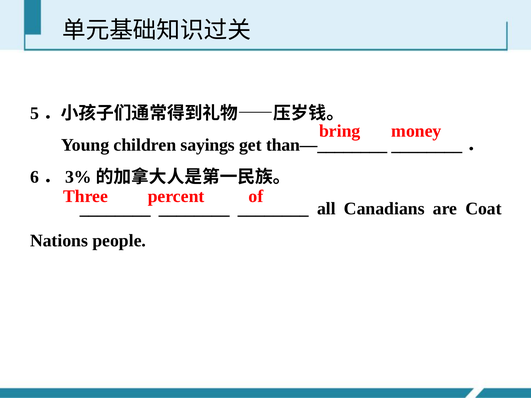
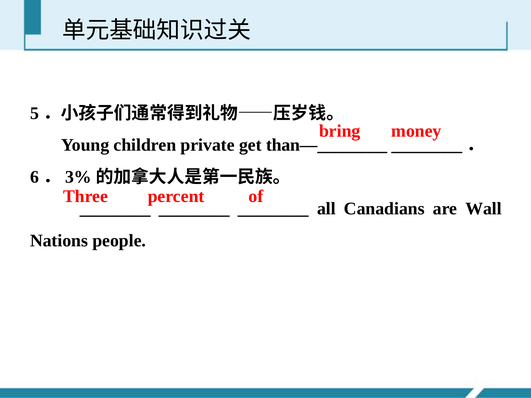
sayings: sayings -> private
Coat: Coat -> Wall
